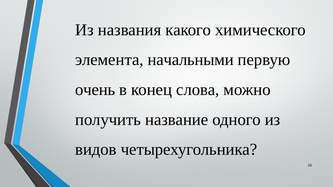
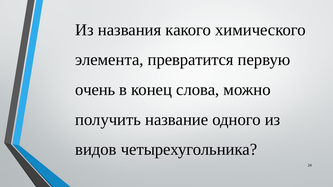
начальными: начальными -> превратится
